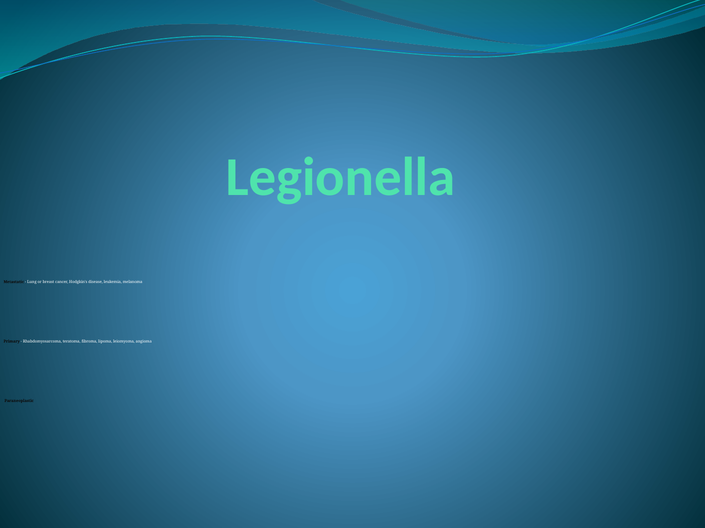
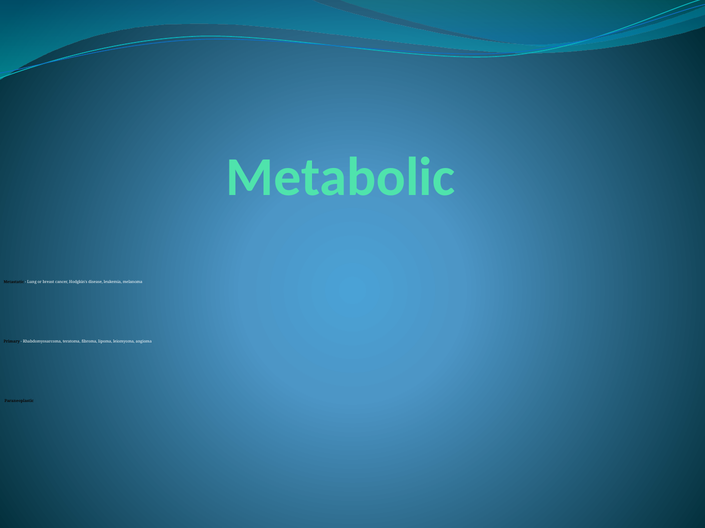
Legionella: Legionella -> Metabolic
